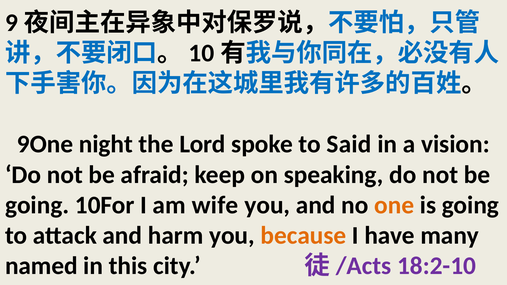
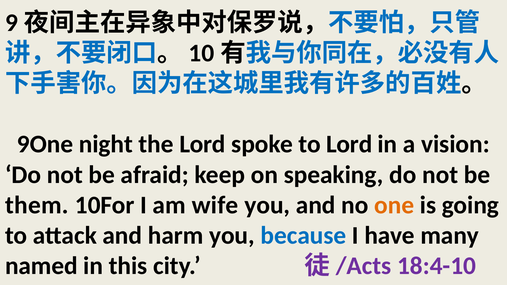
to Said: Said -> Lord
going at (37, 205): going -> them
because colour: orange -> blue
18:2-10: 18:2-10 -> 18:4-10
